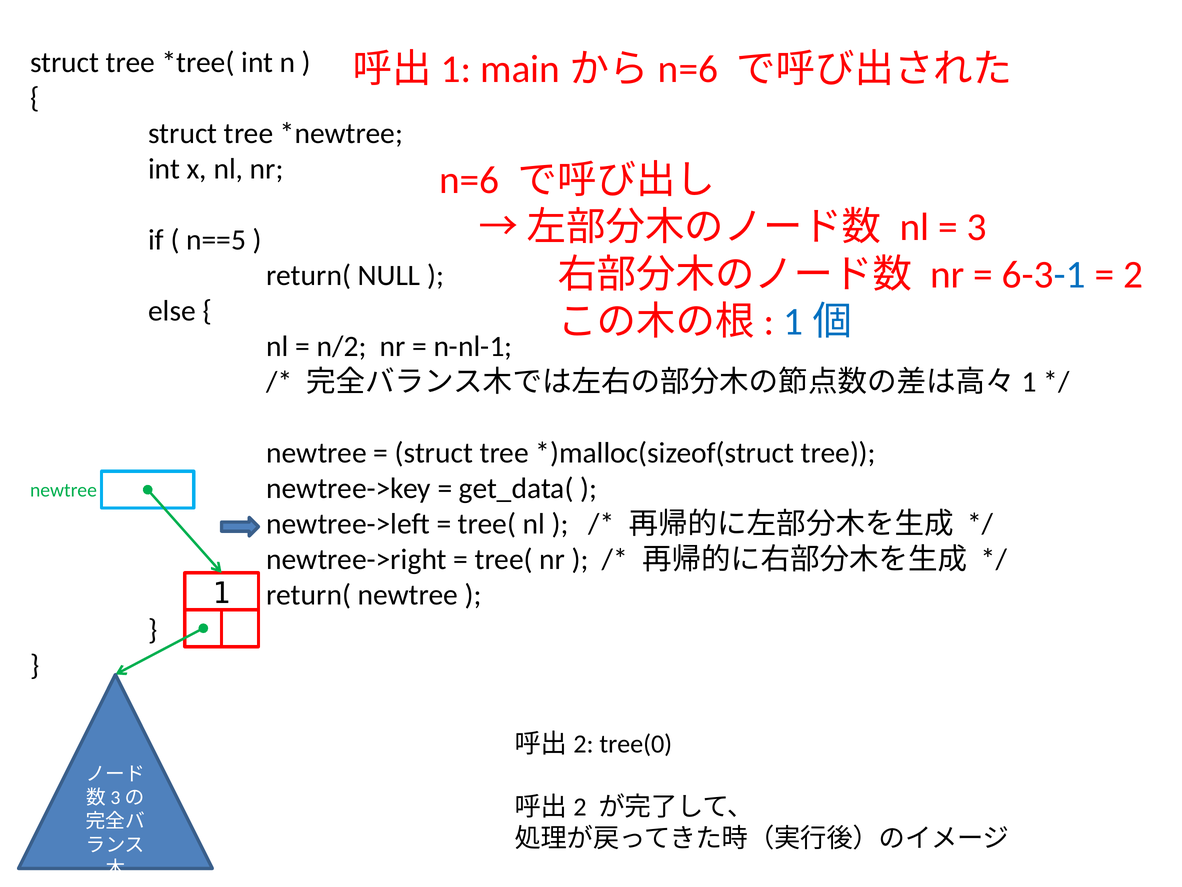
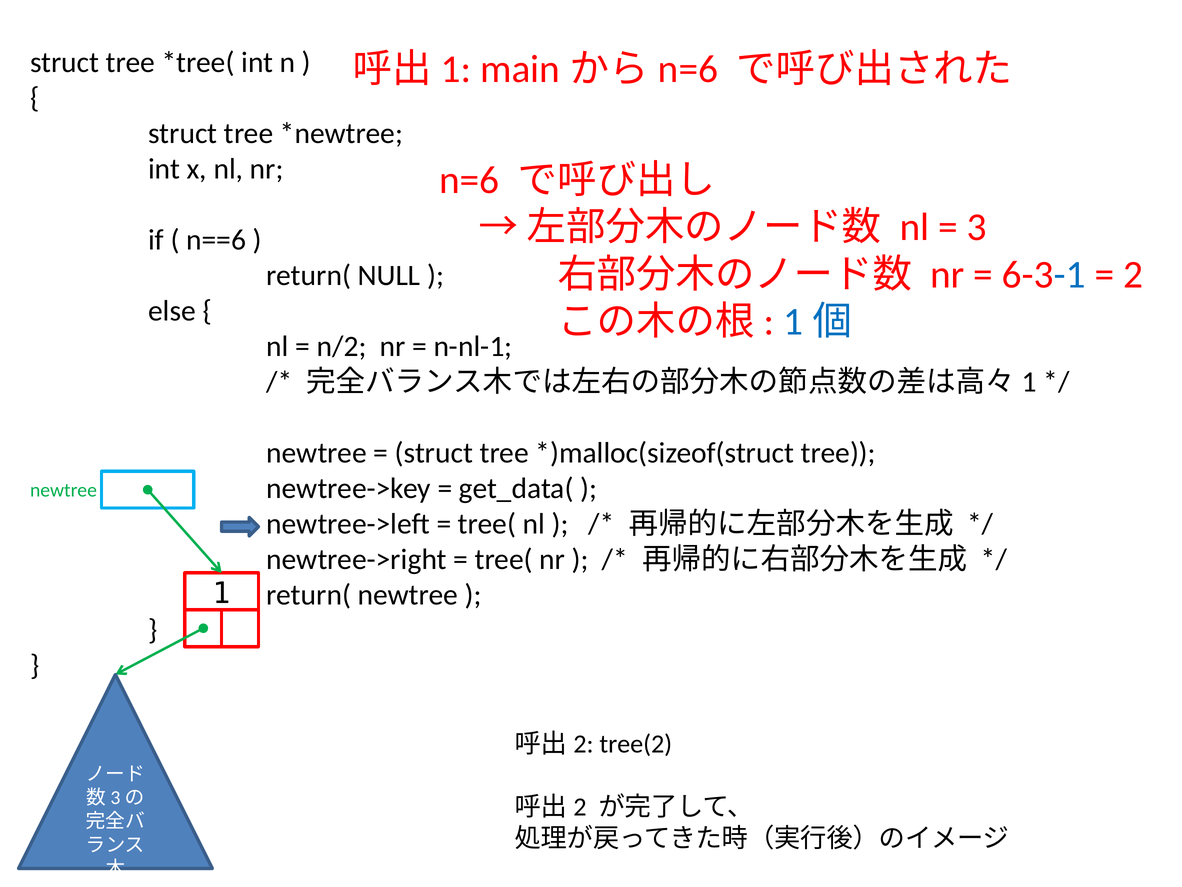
n==5: n==5 -> n==6
tree(0: tree(0 -> tree(2
